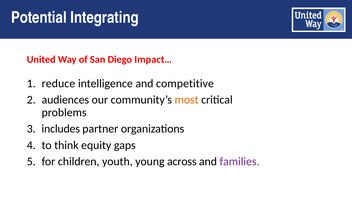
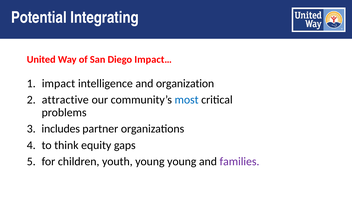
reduce: reduce -> impact
competitive: competitive -> organization
audiences: audiences -> attractive
most colour: orange -> blue
young across: across -> young
